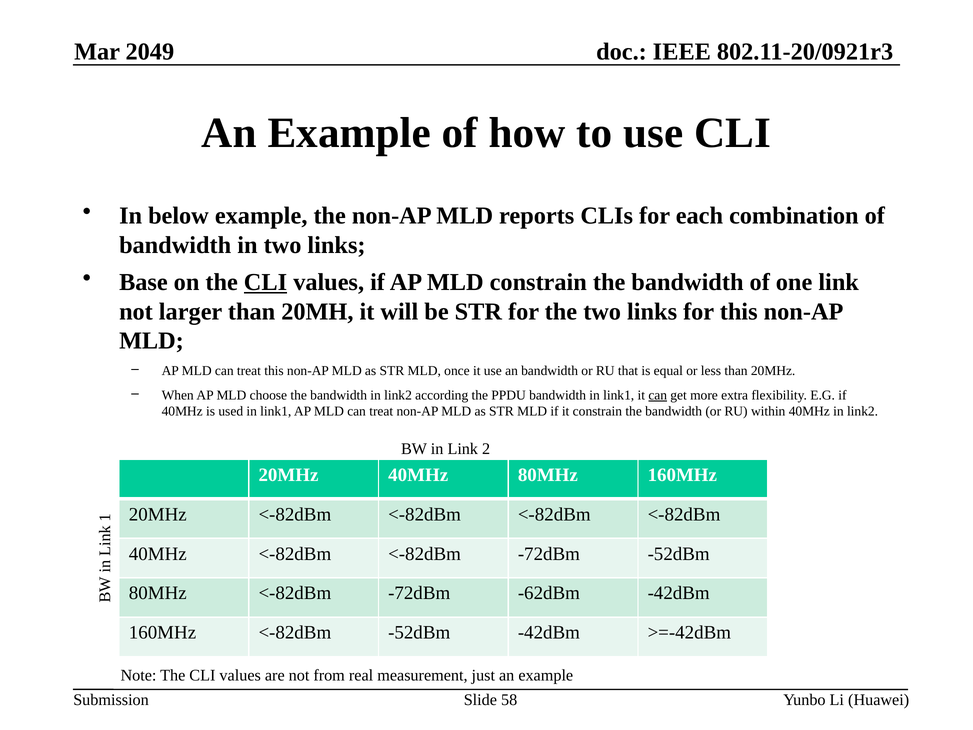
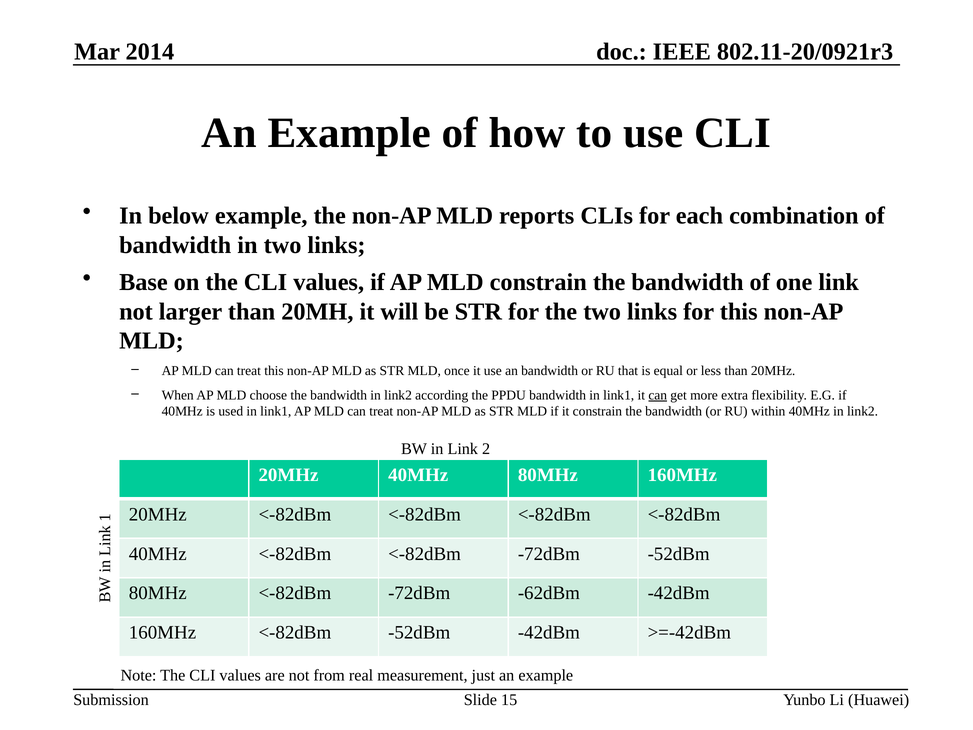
2049: 2049 -> 2014
CLI at (266, 282) underline: present -> none
58: 58 -> 15
